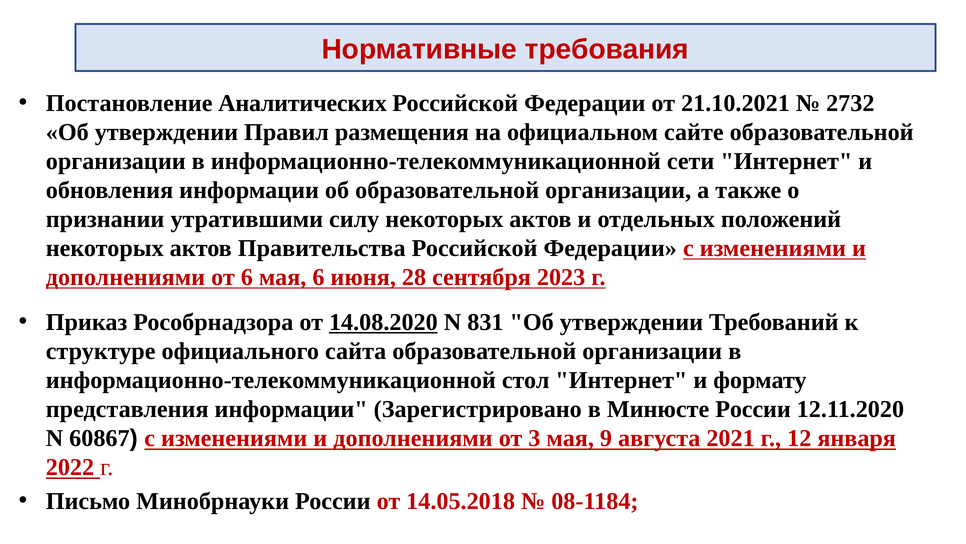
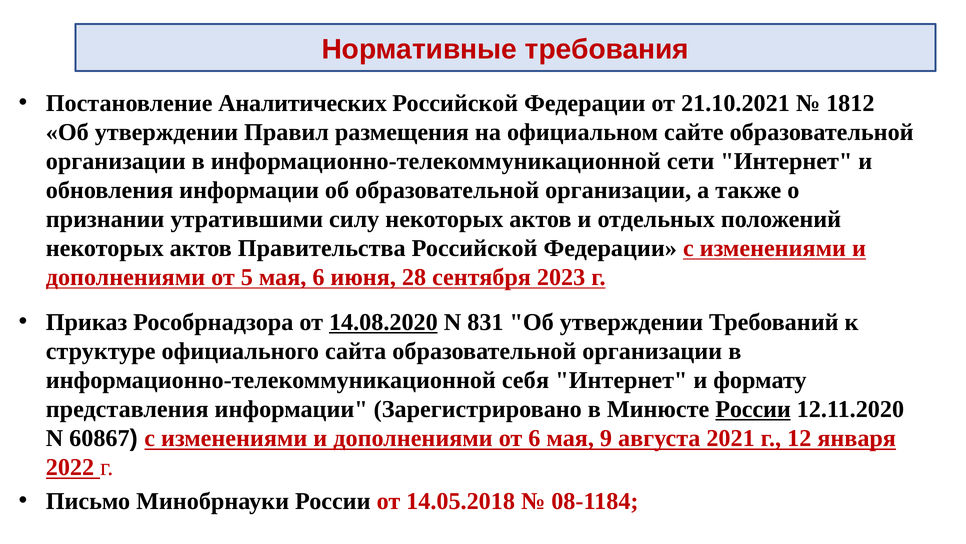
2732: 2732 -> 1812
от 6: 6 -> 5
стол: стол -> себя
России at (753, 409) underline: none -> present
от 3: 3 -> 6
